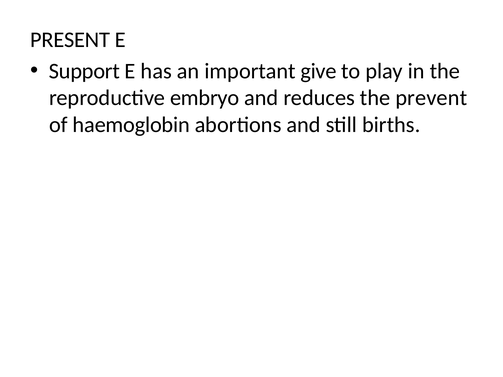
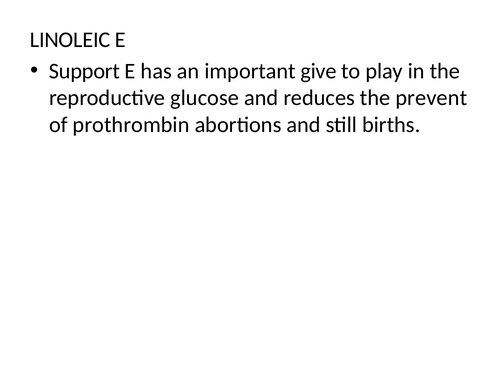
PRESENT: PRESENT -> LINOLEIC
embryo: embryo -> glucose
haemoglobin: haemoglobin -> prothrombin
